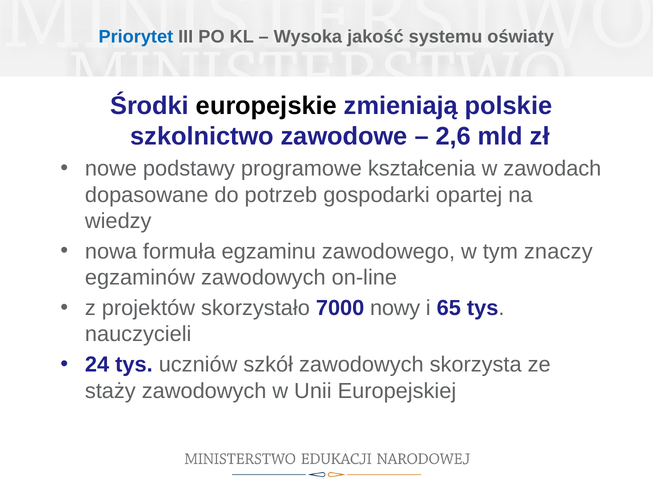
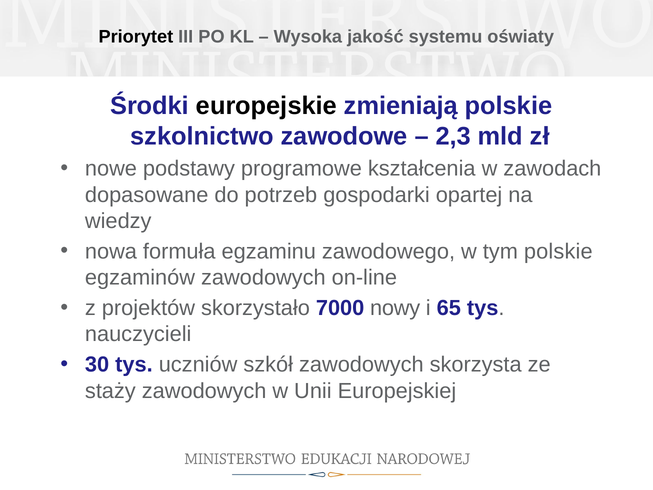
Priorytet colour: blue -> black
2,6: 2,6 -> 2,3
tym znaczy: znaczy -> polskie
24: 24 -> 30
